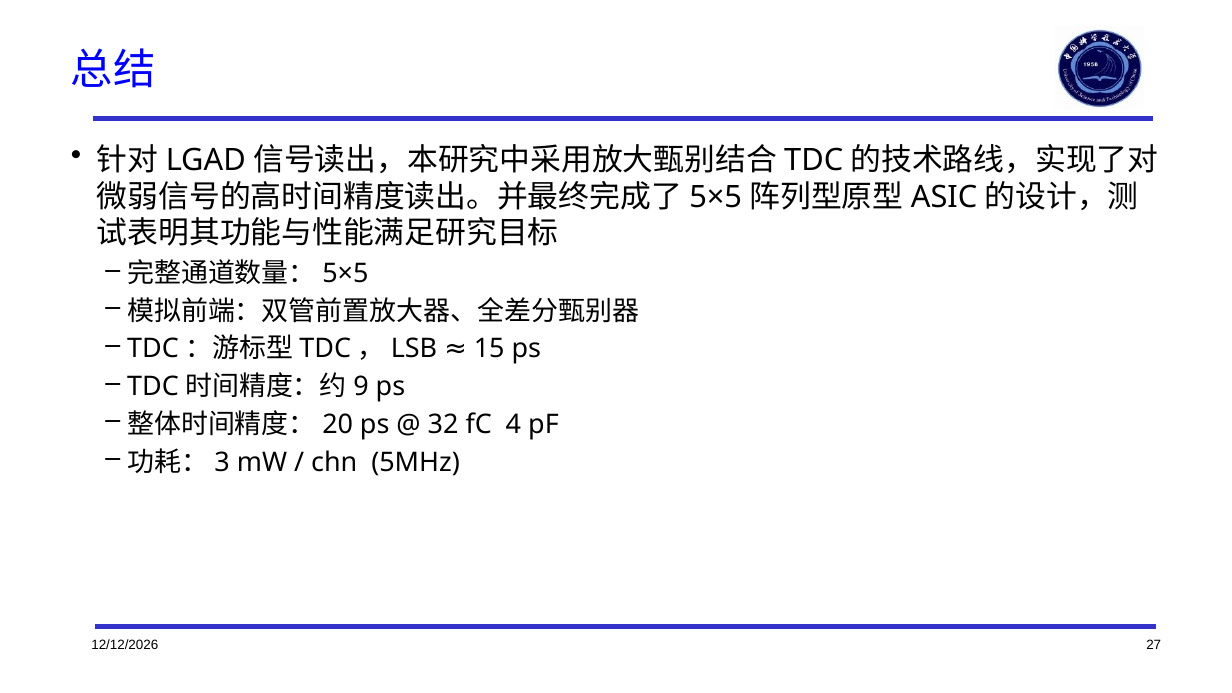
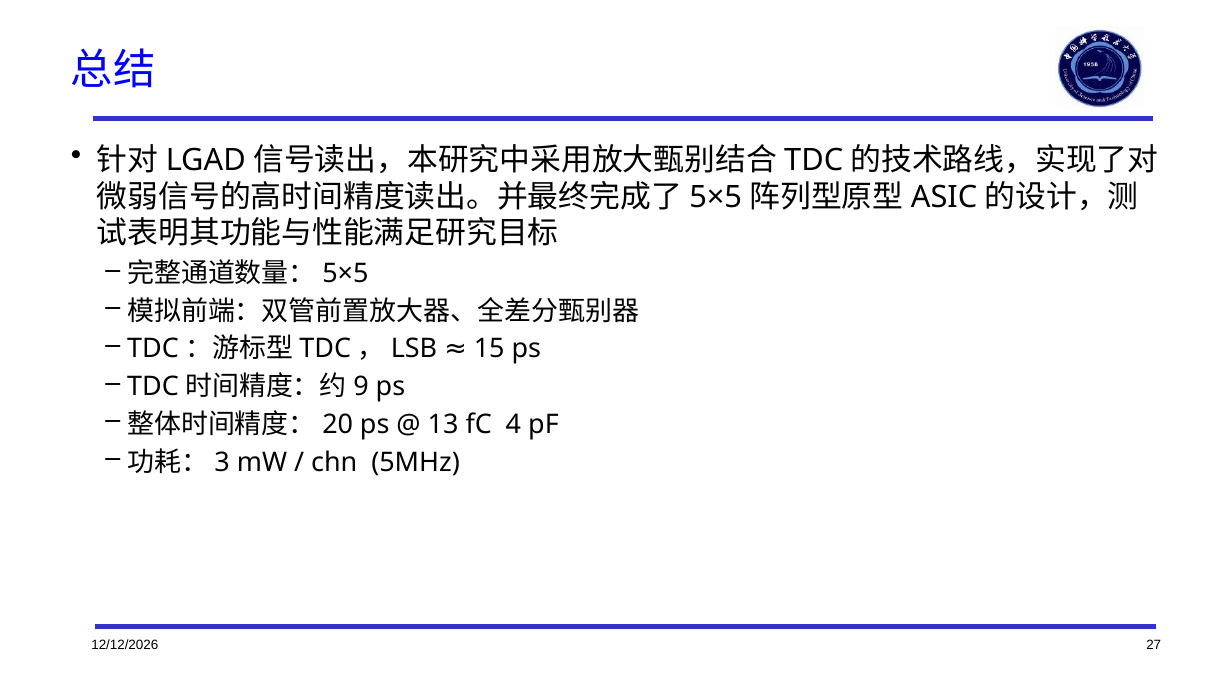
32: 32 -> 13
